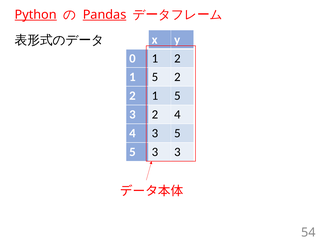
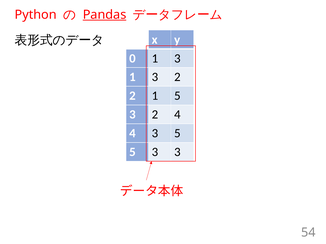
Python underline: present -> none
0 1 2: 2 -> 3
5 at (155, 77): 5 -> 3
